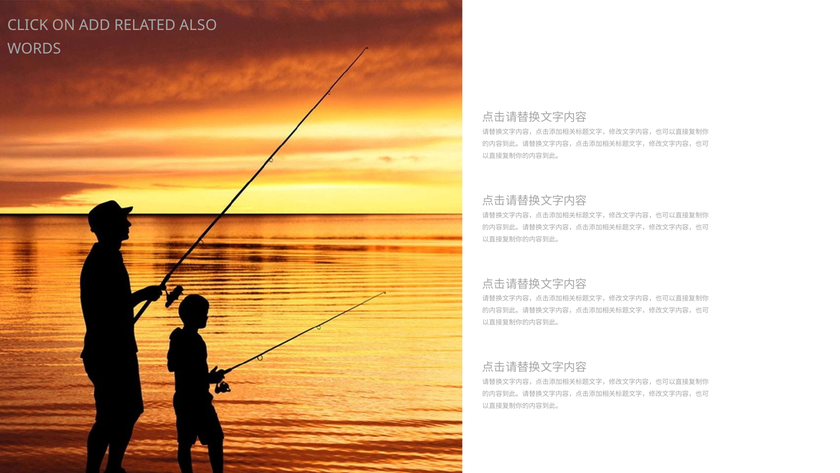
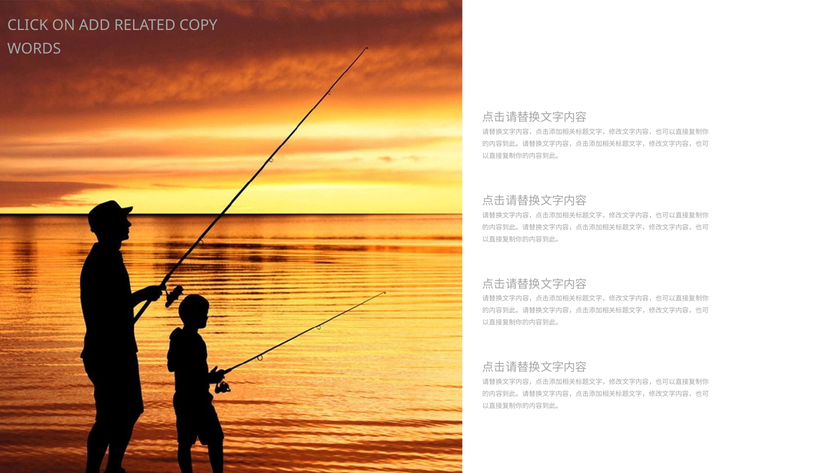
ALSO: ALSO -> COPY
